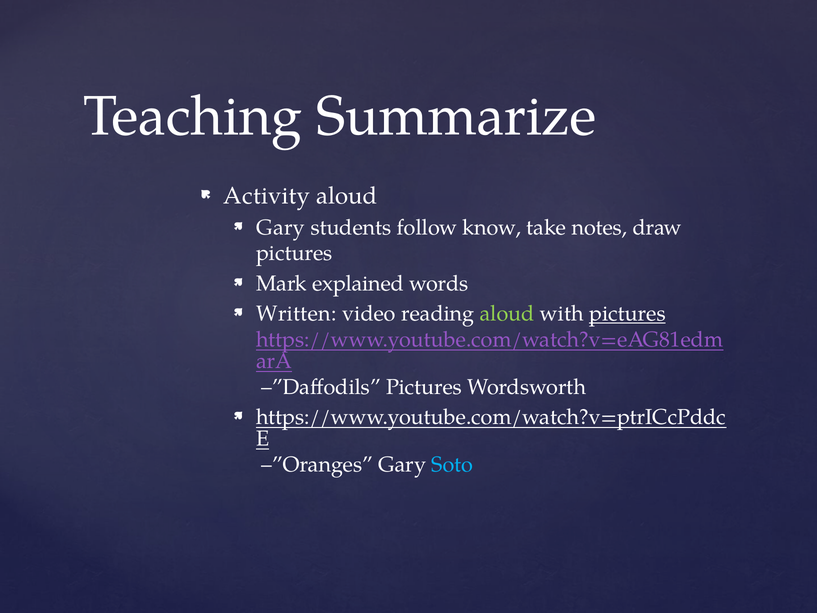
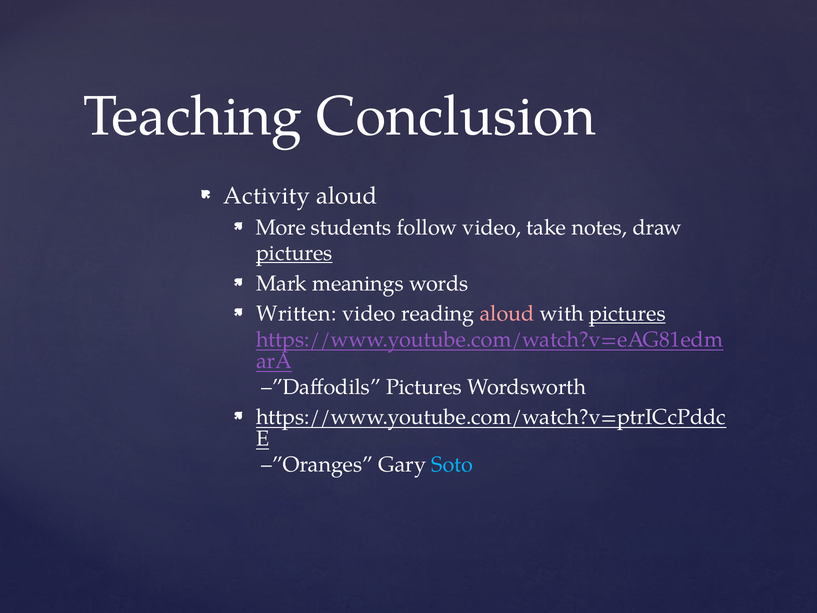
Summarize: Summarize -> Conclusion
Gary at (281, 227): Gary -> More
follow know: know -> video
pictures at (294, 253) underline: none -> present
explained: explained -> meanings
aloud at (507, 314) colour: light green -> pink
